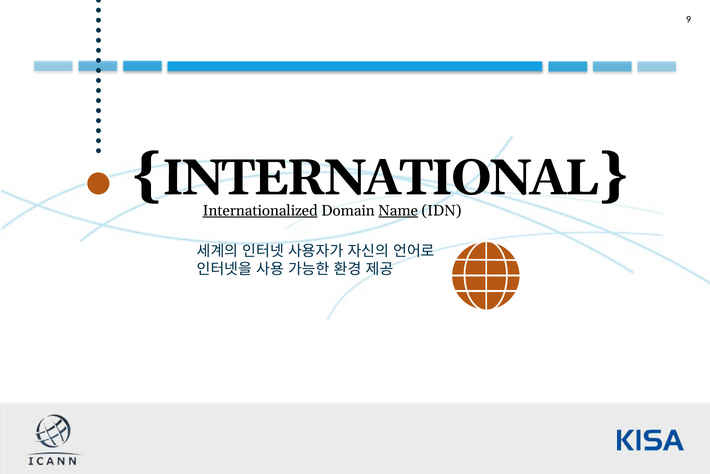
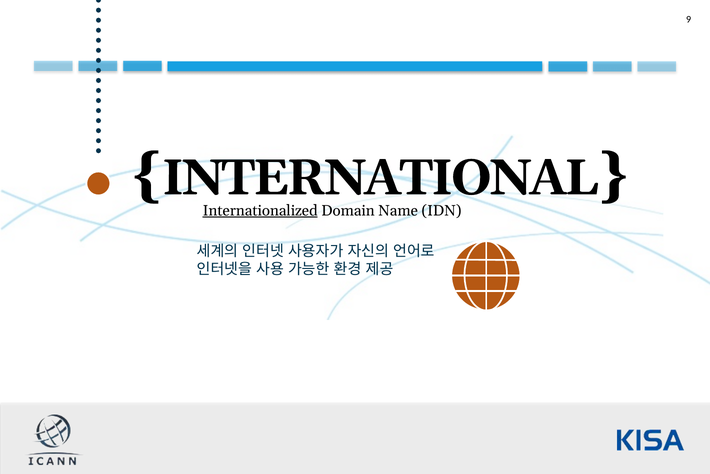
Name underline: present -> none
